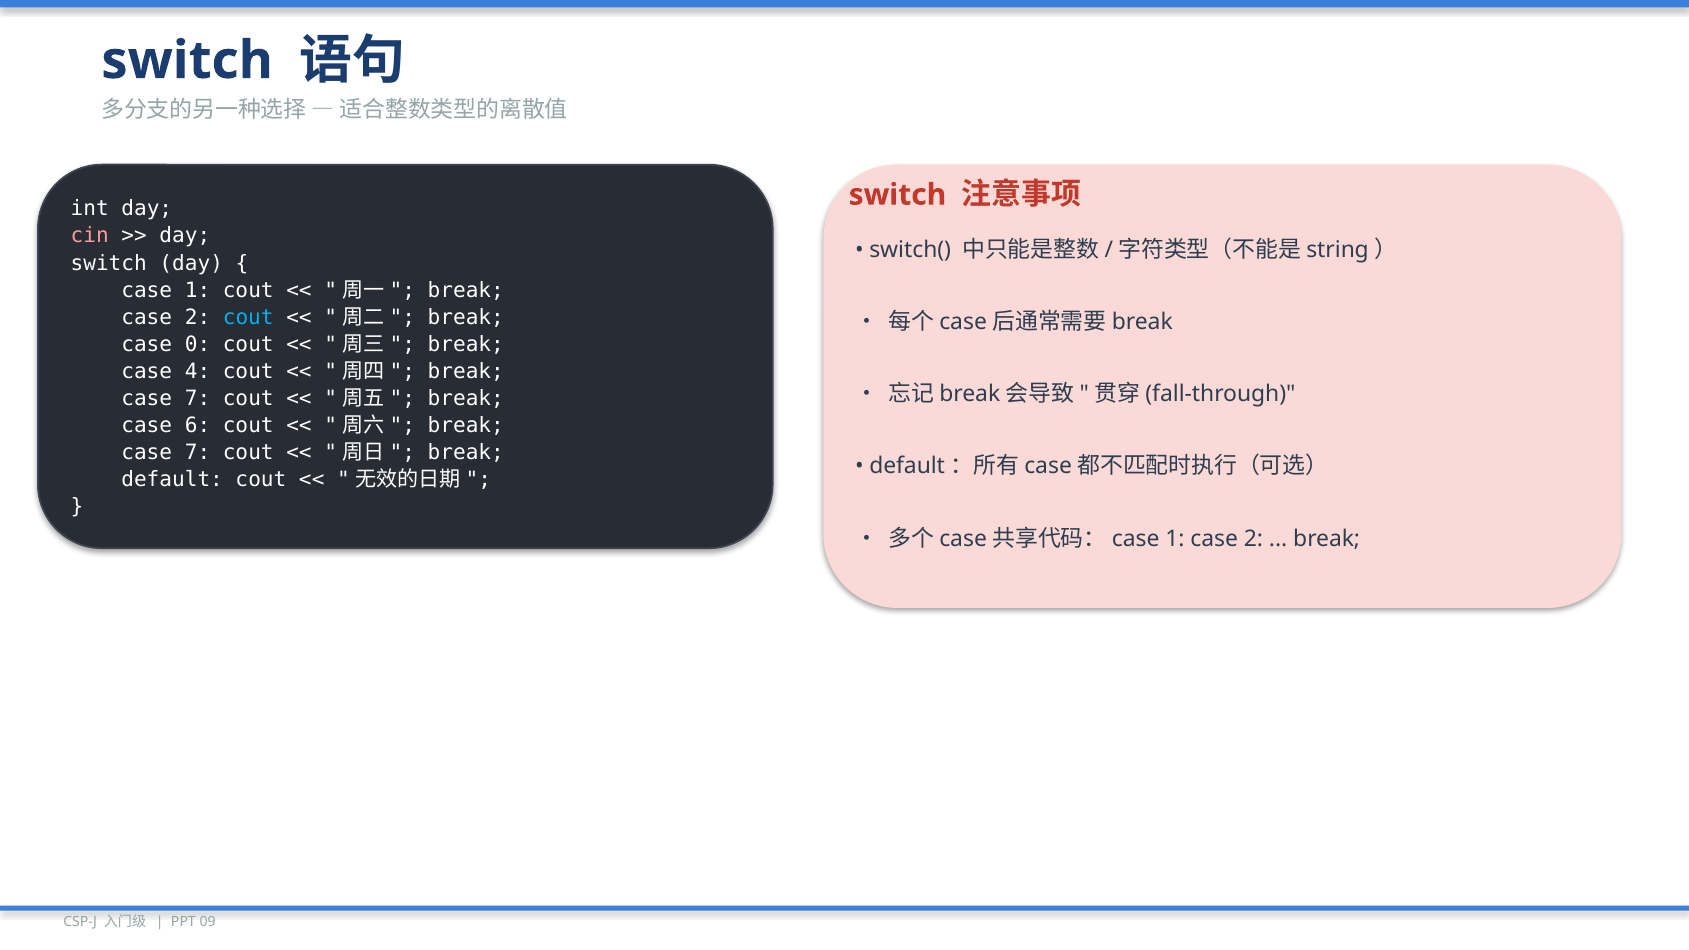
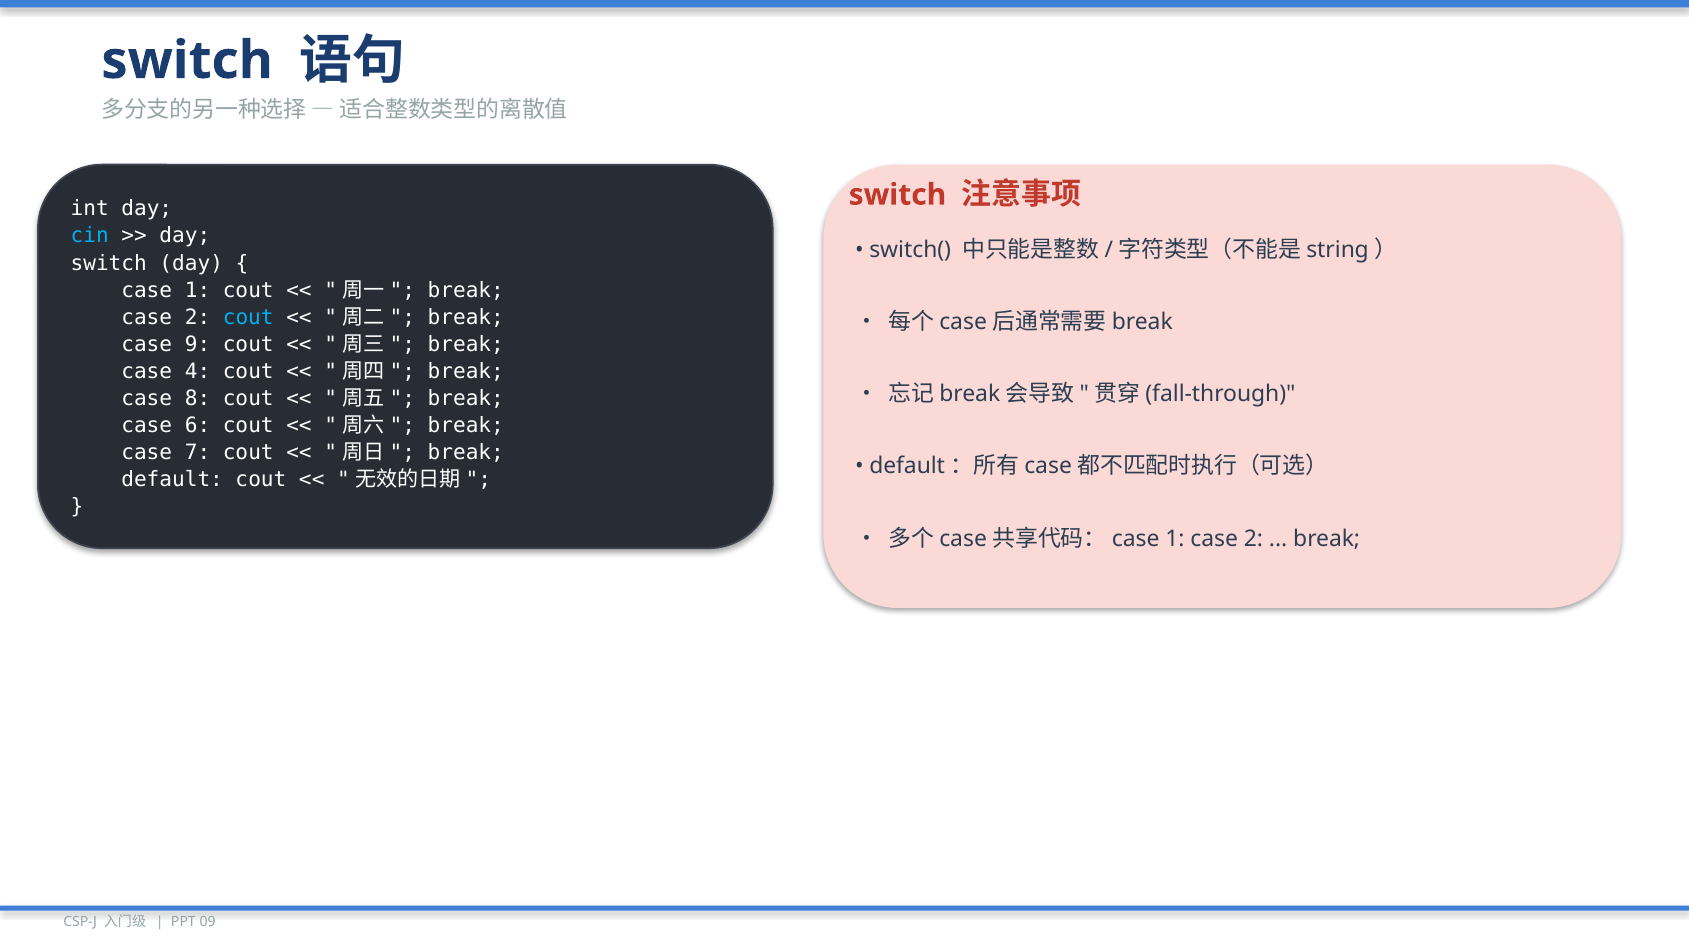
cin colour: pink -> light blue
0: 0 -> 9
7 at (198, 399): 7 -> 8
